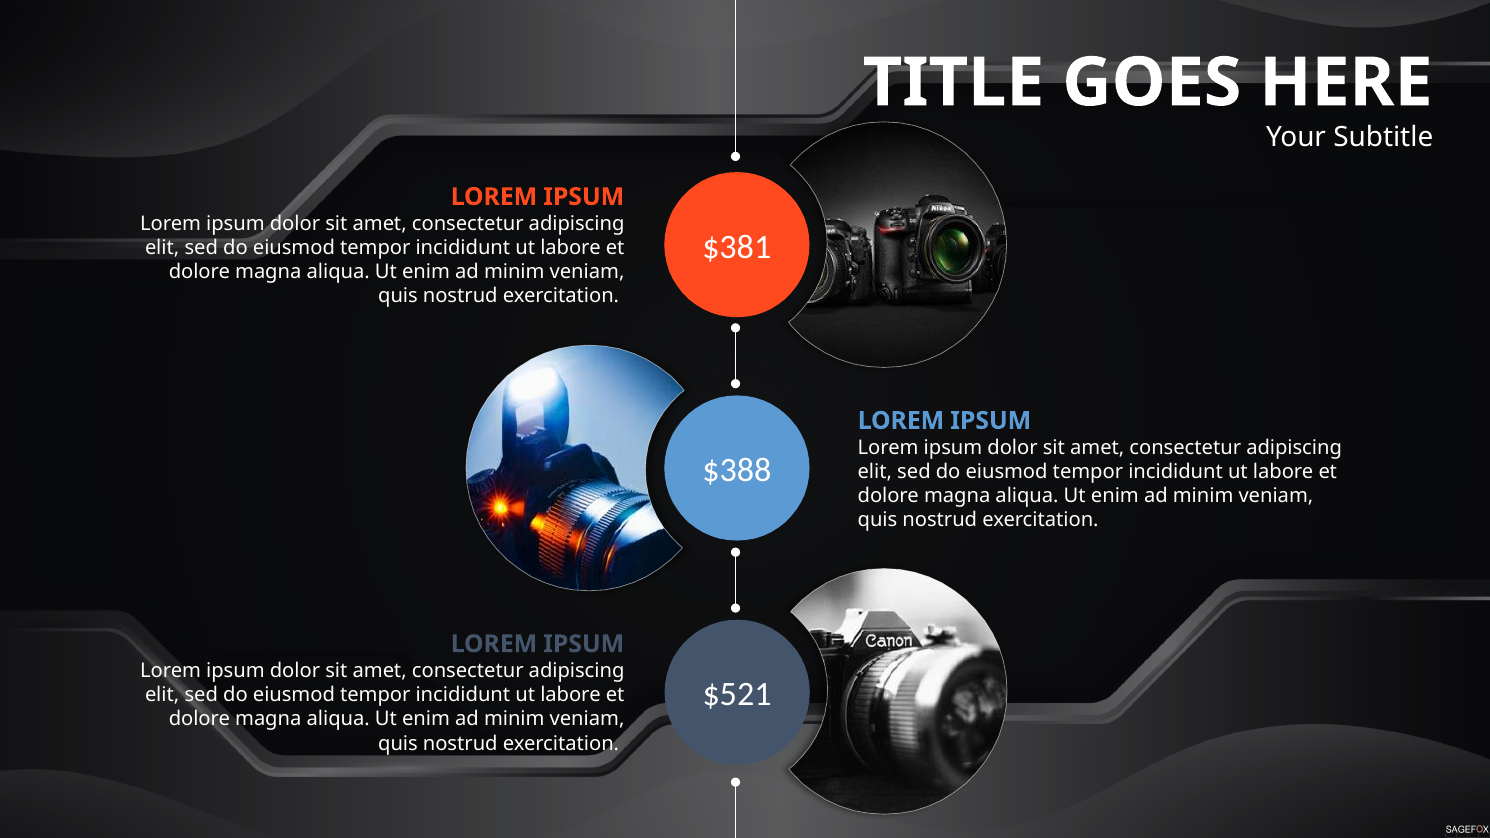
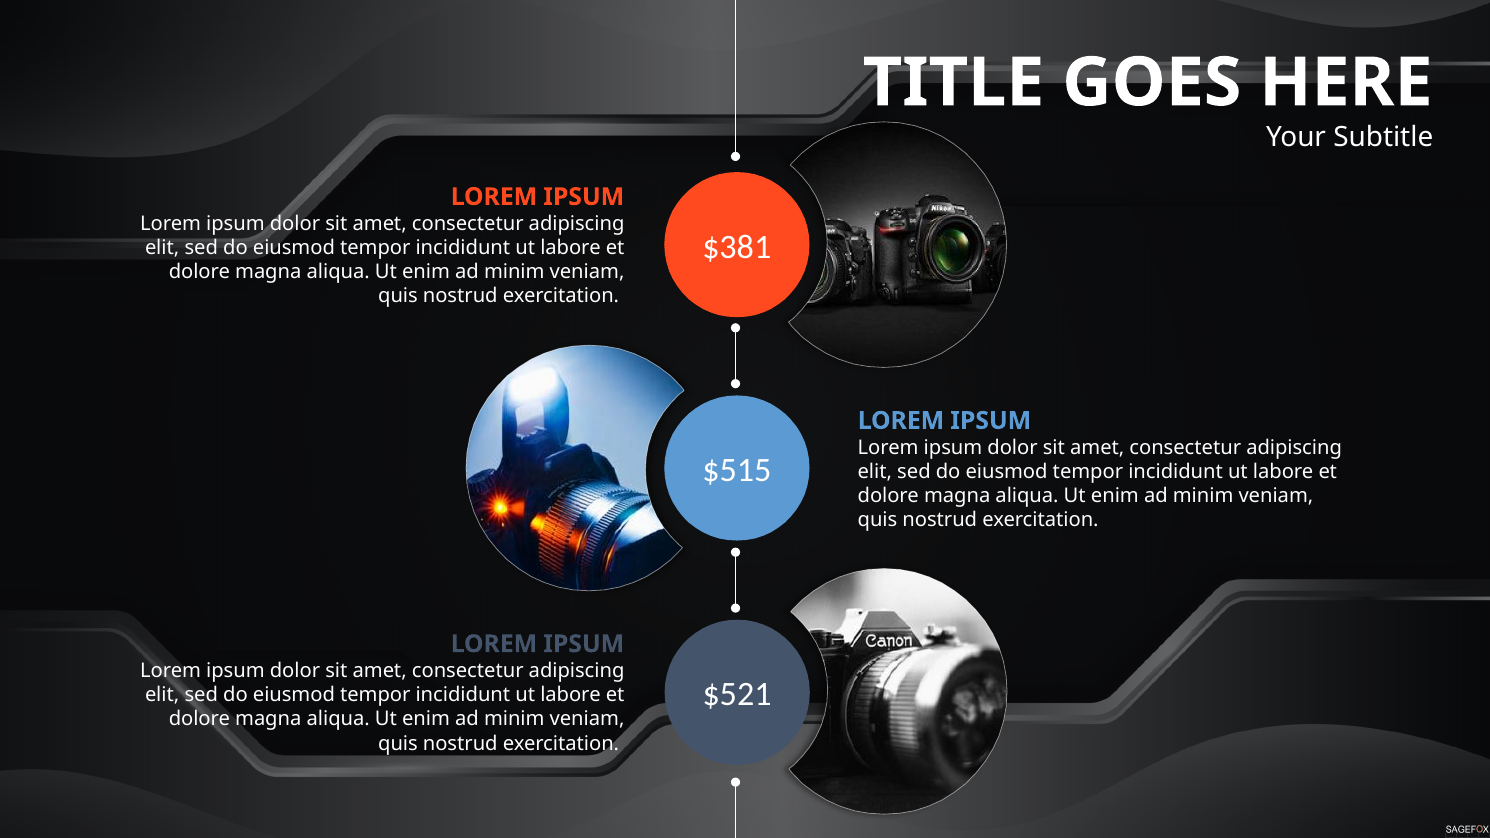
$388: $388 -> $515
